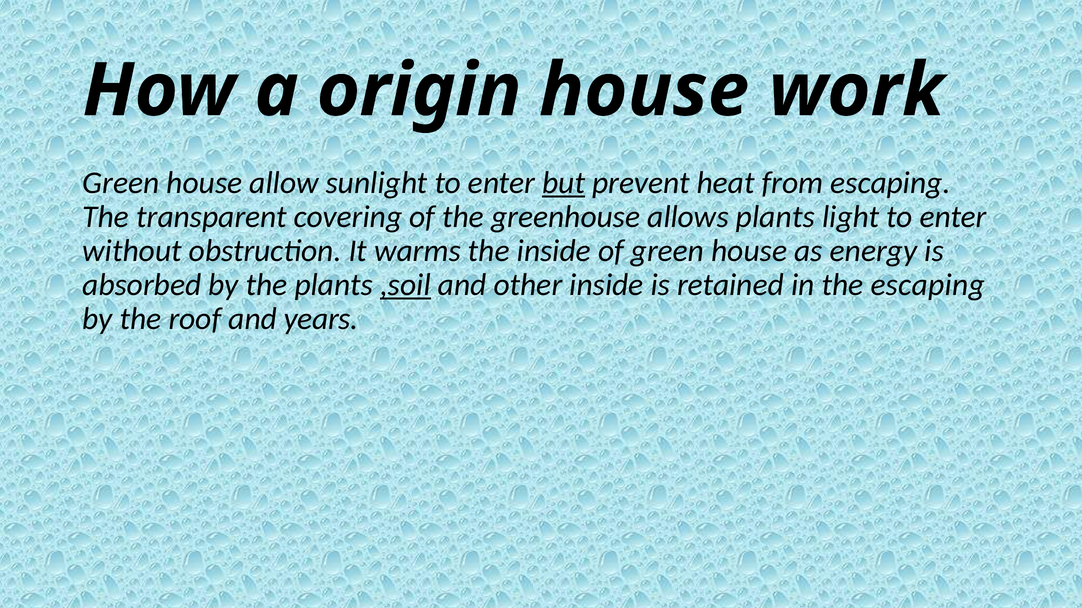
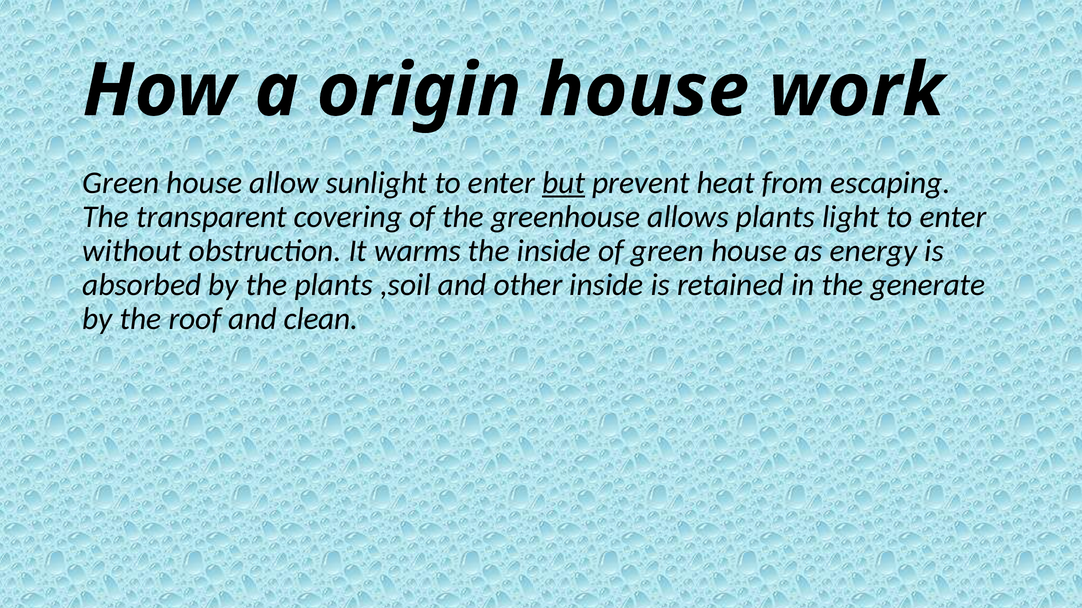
,soil underline: present -> none
the escaping: escaping -> generate
years: years -> clean
